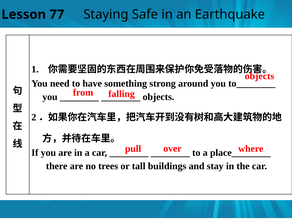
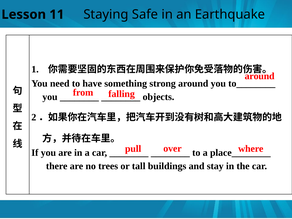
77: 77 -> 11
objects at (260, 76): objects -> around
